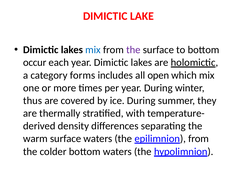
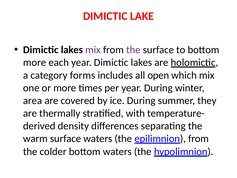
mix at (93, 50) colour: blue -> purple
occur at (35, 62): occur -> more
thus: thus -> area
